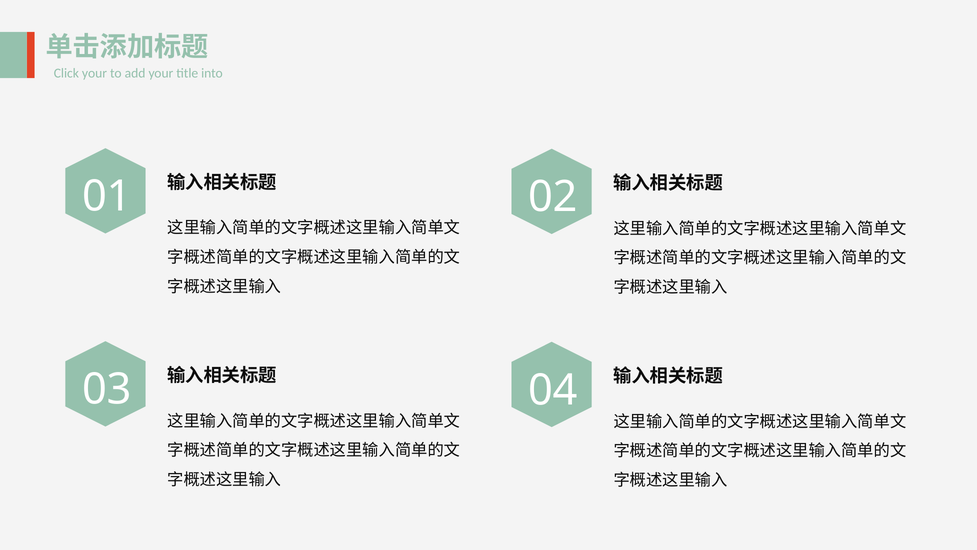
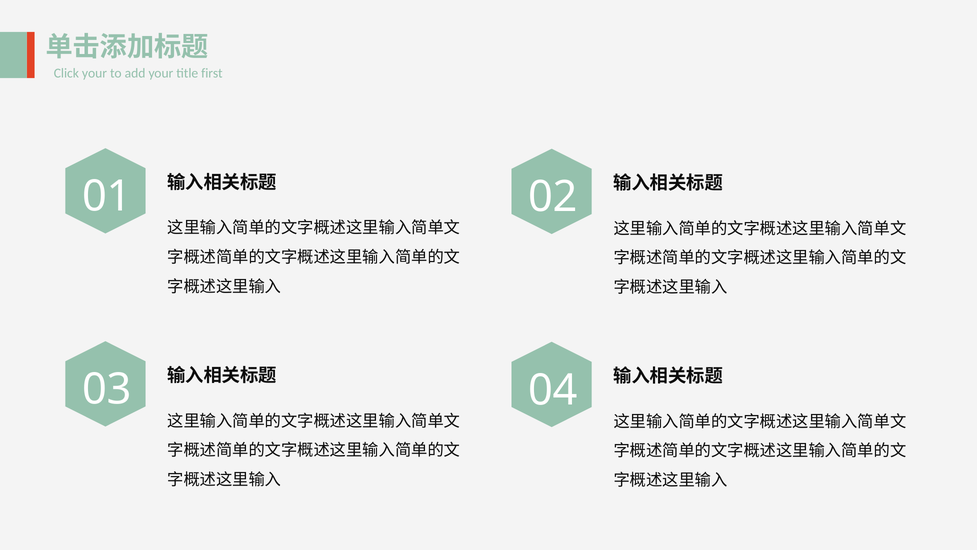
into: into -> first
